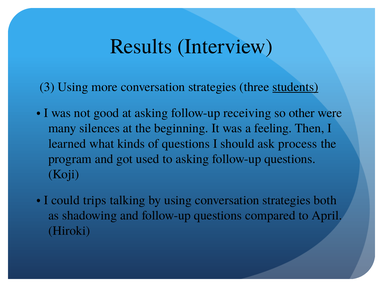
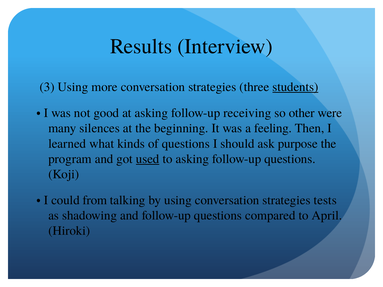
process: process -> purpose
used underline: none -> present
trips: trips -> from
both: both -> tests
